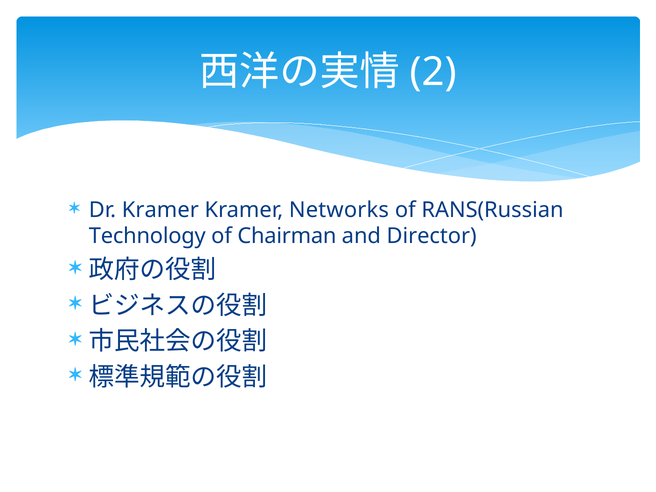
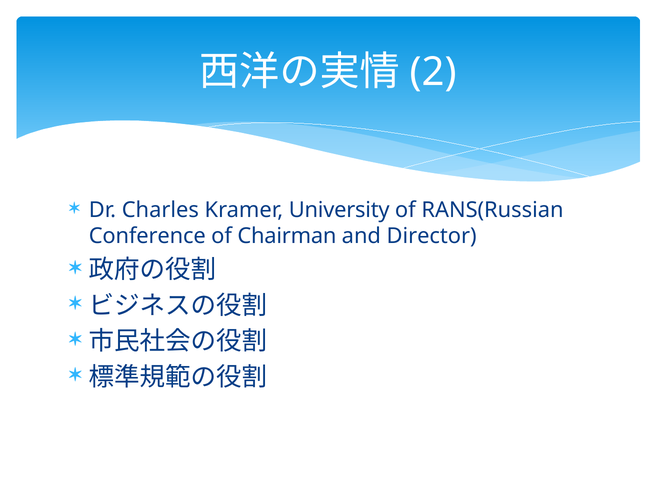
Dr Kramer: Kramer -> Charles
Networks: Networks -> University
Technology: Technology -> Conference
